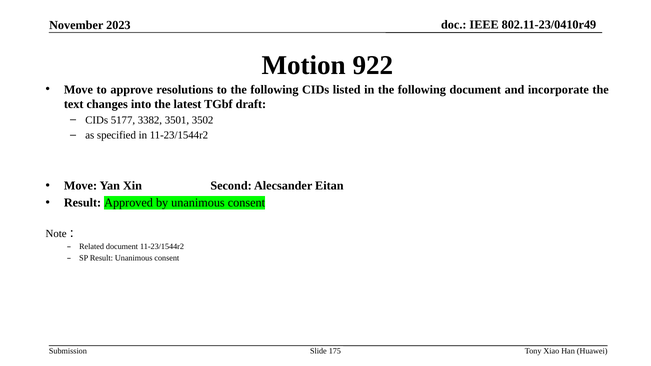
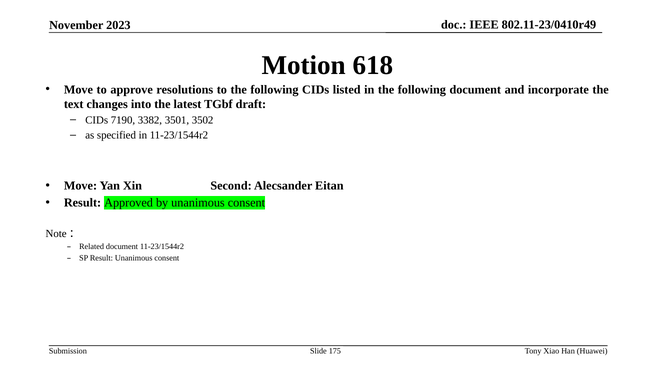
922: 922 -> 618
5177: 5177 -> 7190
